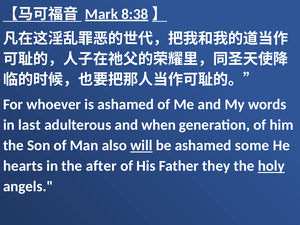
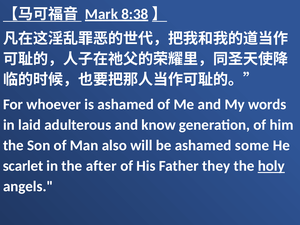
last: last -> laid
when: when -> know
will underline: present -> none
hearts: hearts -> scarlet
